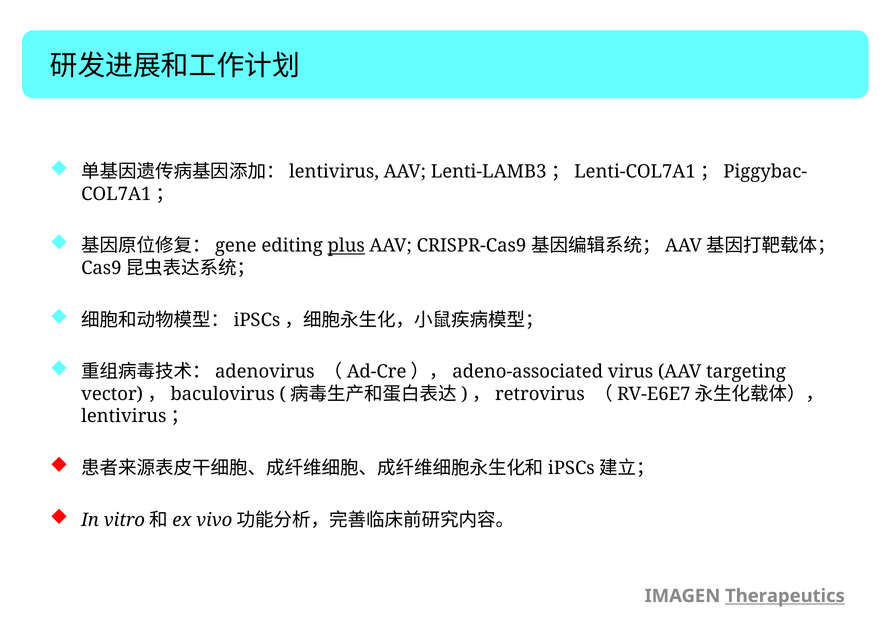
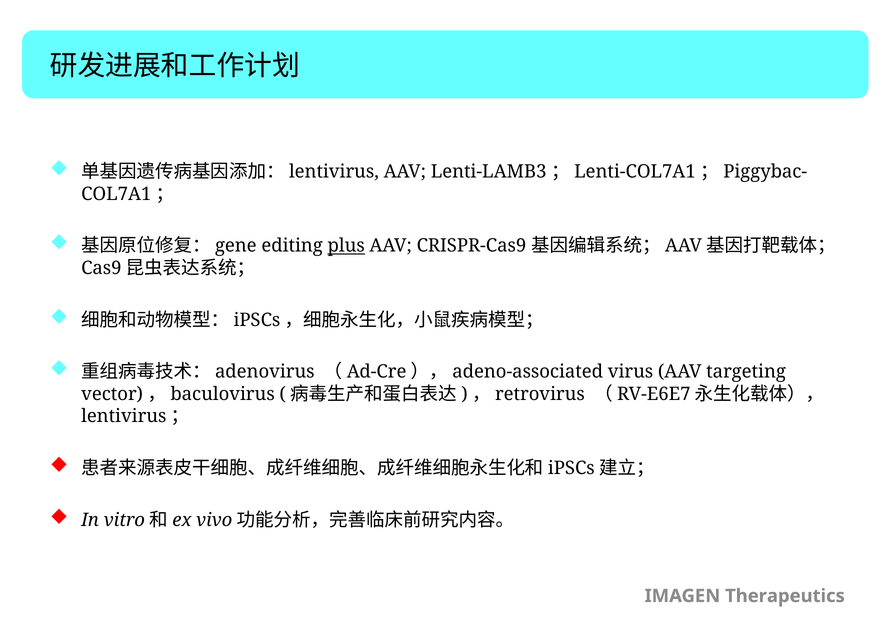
Therapeutics underline: present -> none
